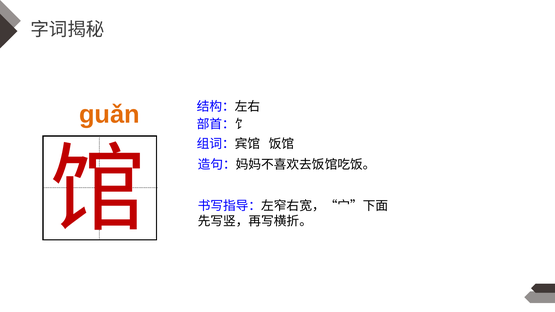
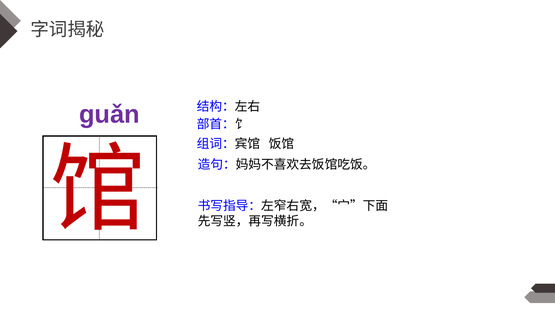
guǎn colour: orange -> purple
